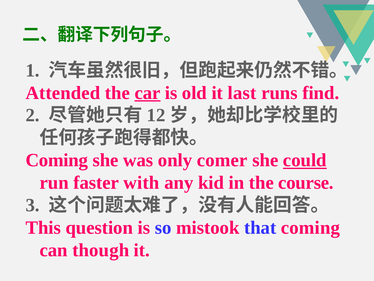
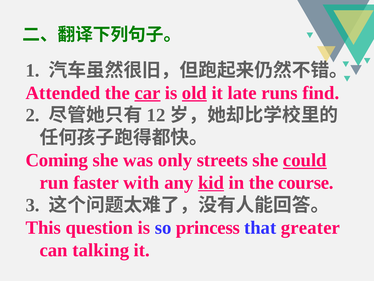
old underline: none -> present
last: last -> late
comer: comer -> streets
kid underline: none -> present
mistook: mistook -> princess
that coming: coming -> greater
though: though -> talking
